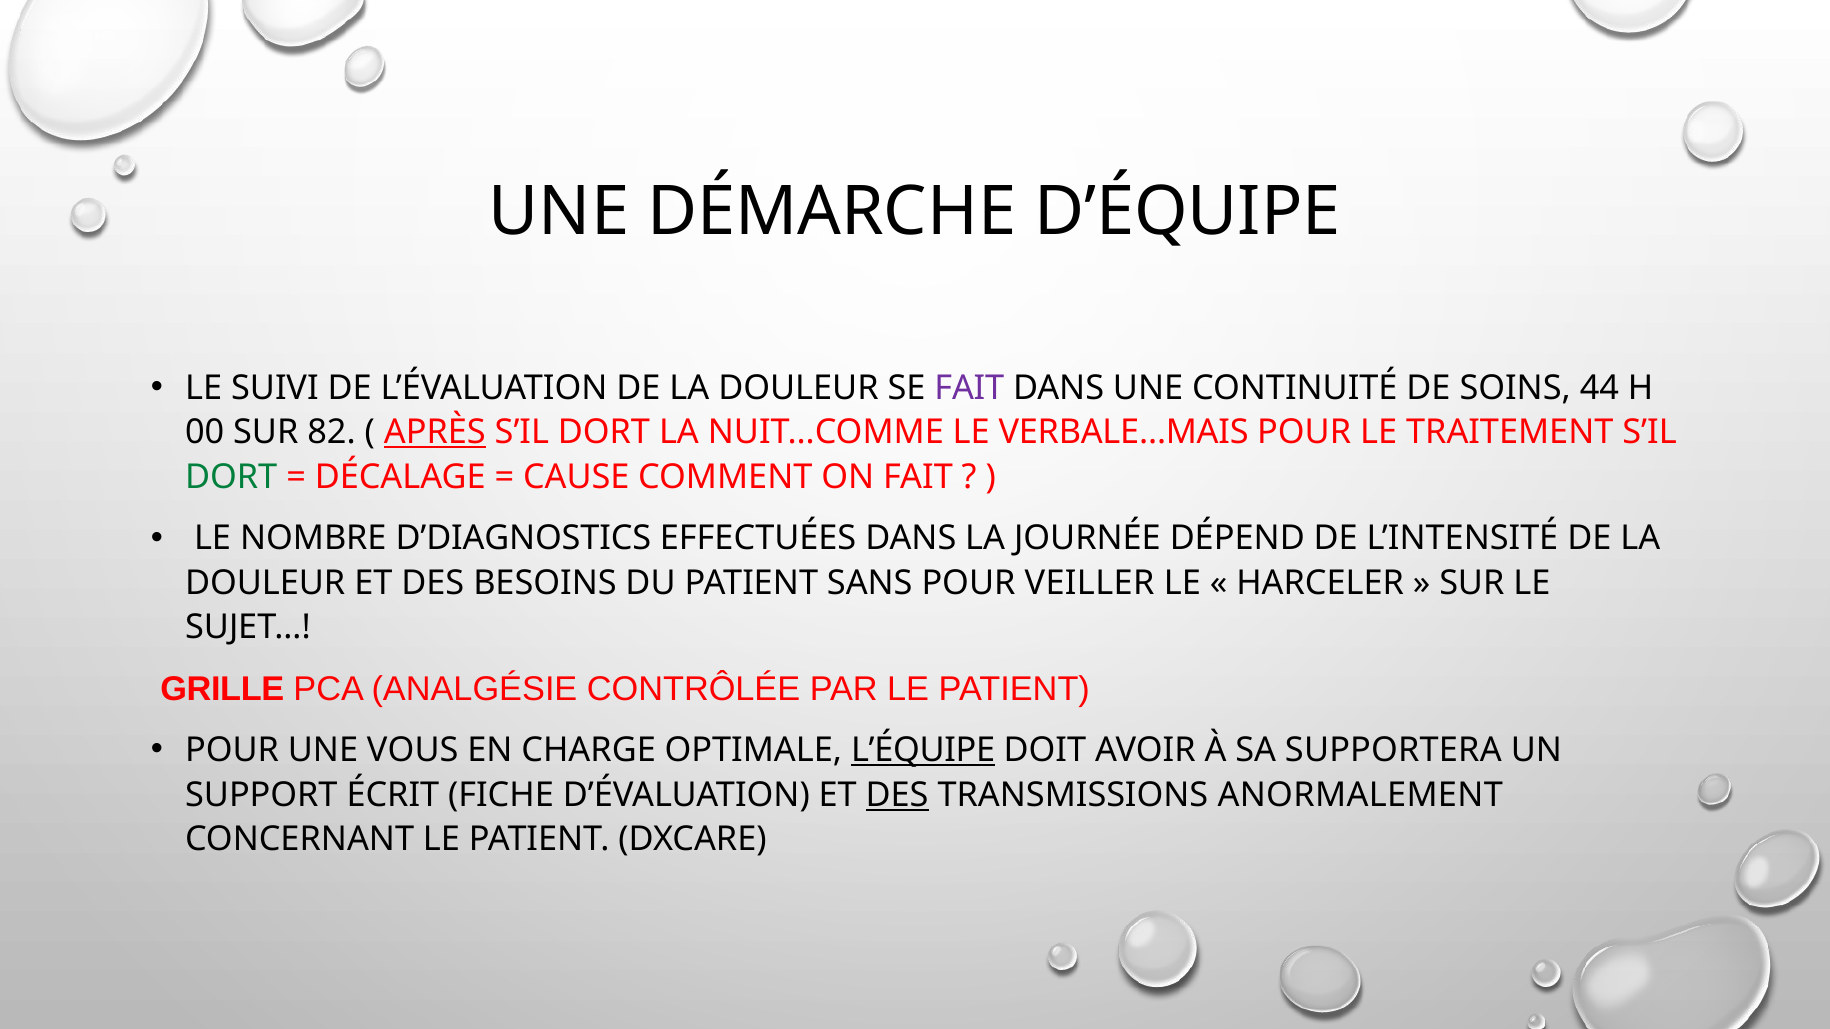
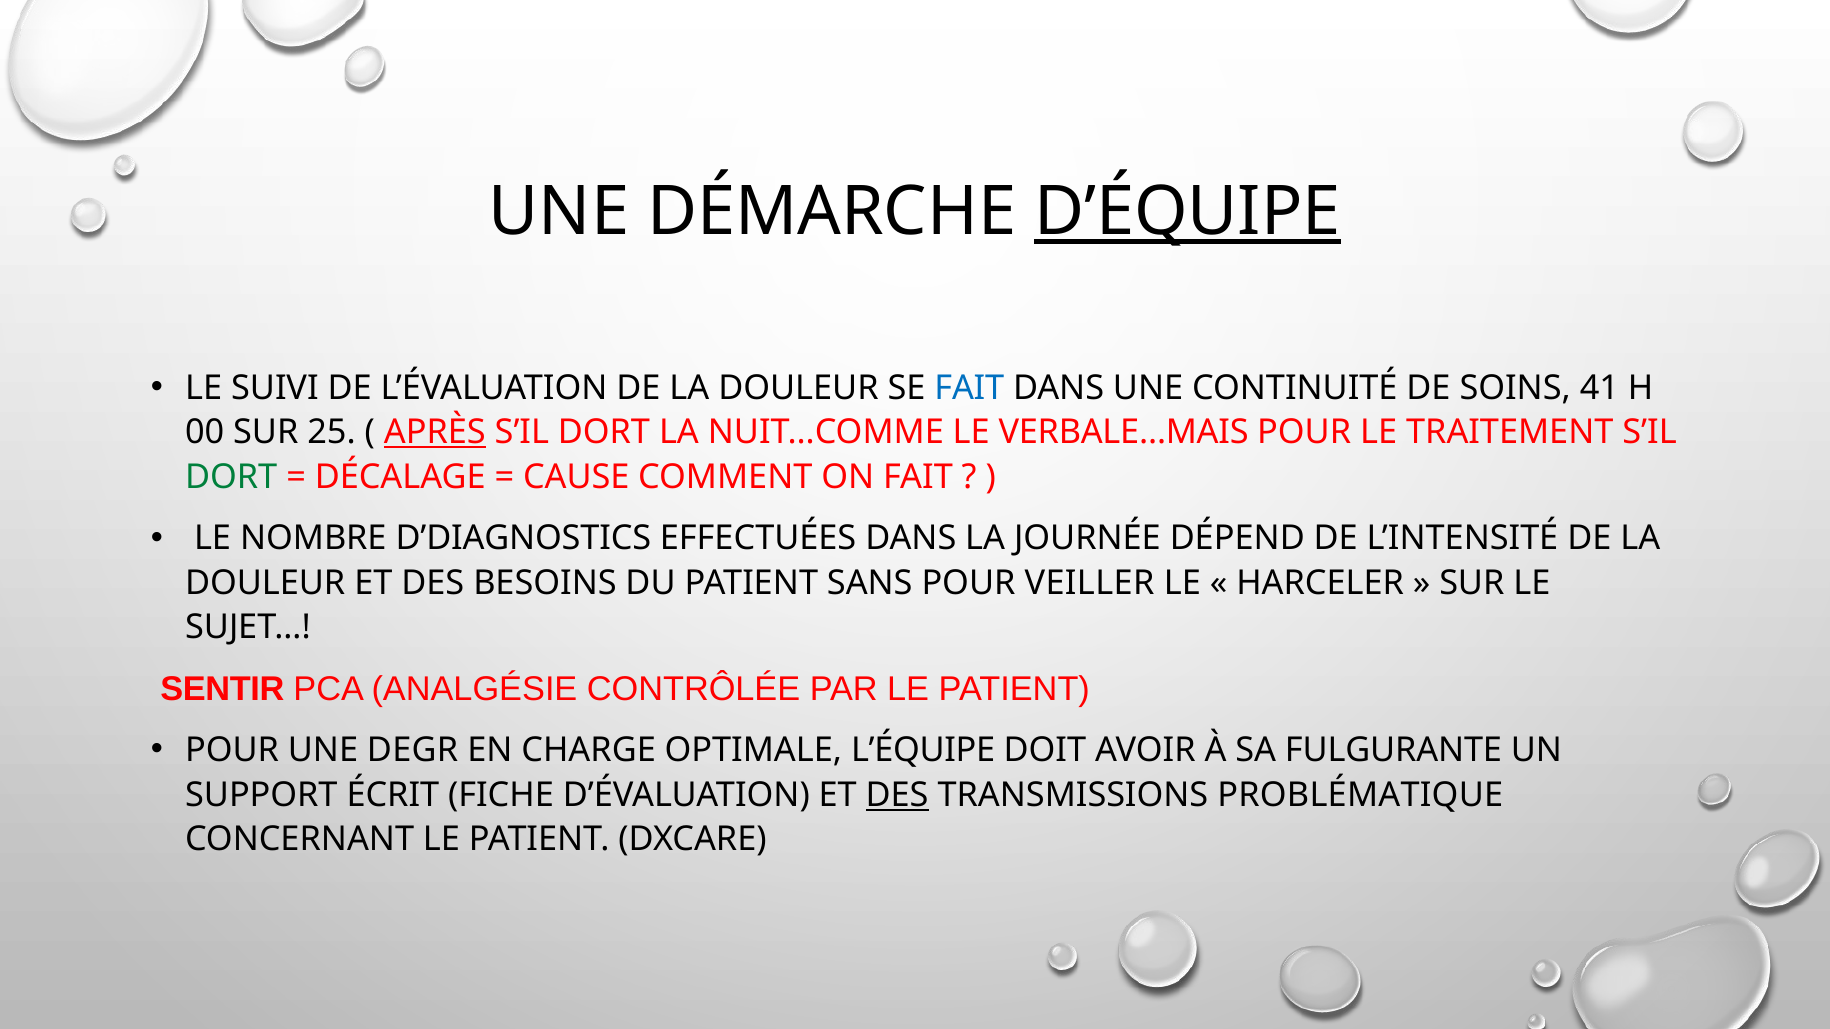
D’ÉQUIPE underline: none -> present
FAIT at (969, 388) colour: purple -> blue
44: 44 -> 41
82: 82 -> 25
GRILLE: GRILLE -> SENTIR
VOUS: VOUS -> DEGR
L’ÉQUIPE underline: present -> none
SUPPORTERA: SUPPORTERA -> FULGURANTE
ANORMALEMENT: ANORMALEMENT -> PROBLÉMATIQUE
